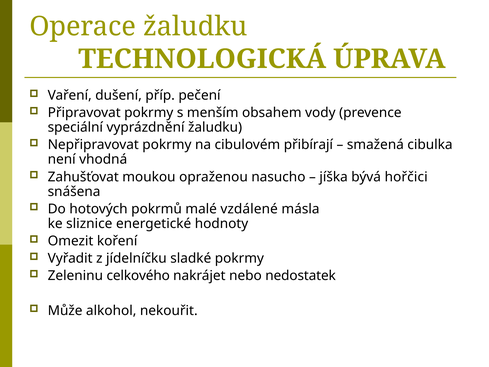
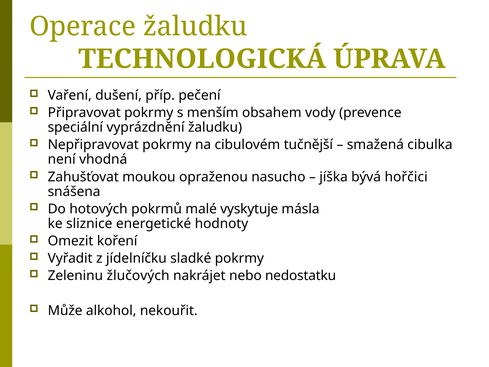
přibírají: přibírají -> tučnější
vzdálené: vzdálené -> vyskytuje
celkového: celkového -> žlučových
nedostatek: nedostatek -> nedostatku
